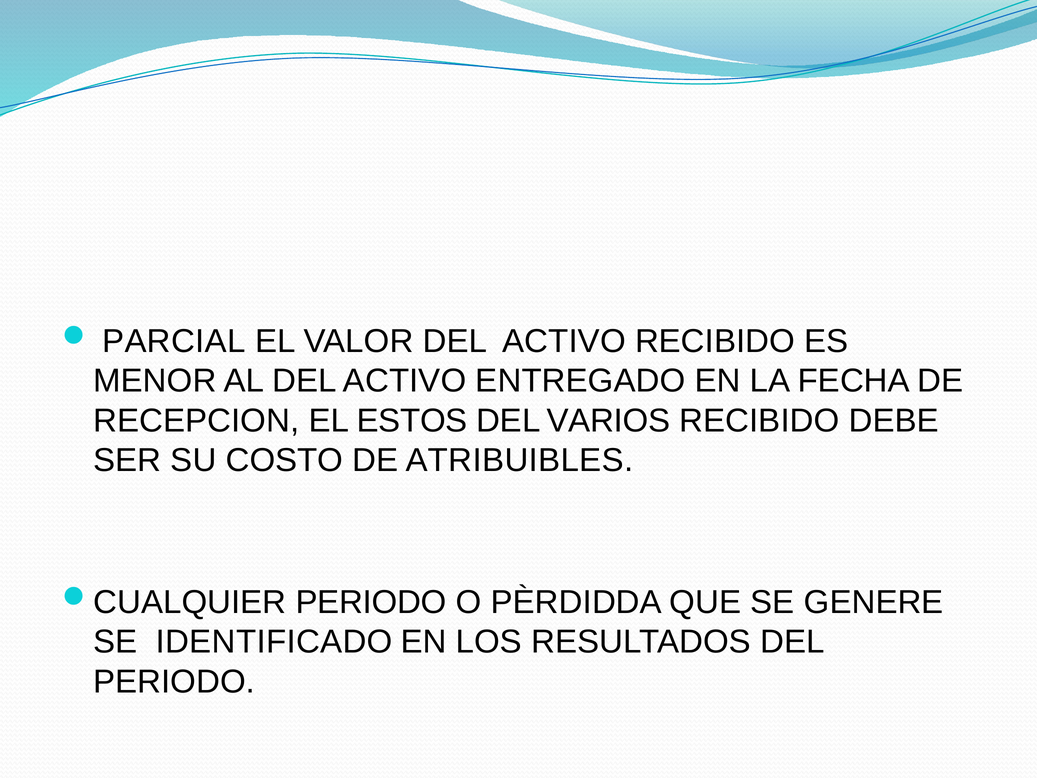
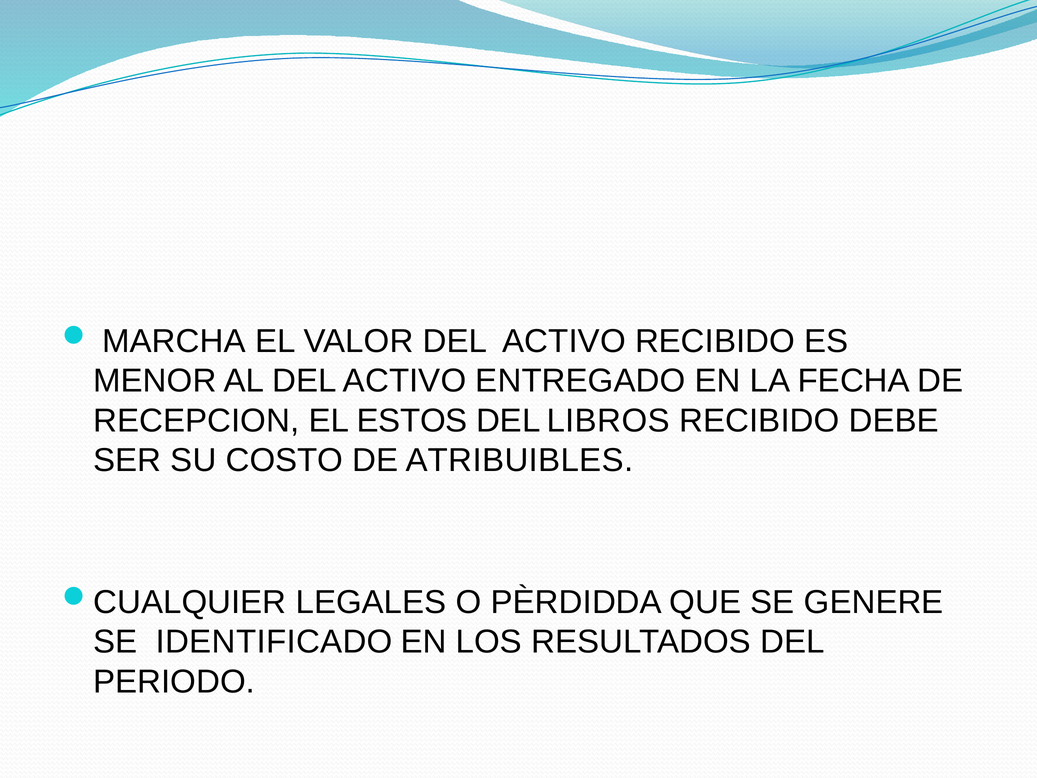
PARCIAL: PARCIAL -> MARCHA
VARIOS: VARIOS -> LIBROS
PERIODO at (371, 602): PERIODO -> LEGALES
